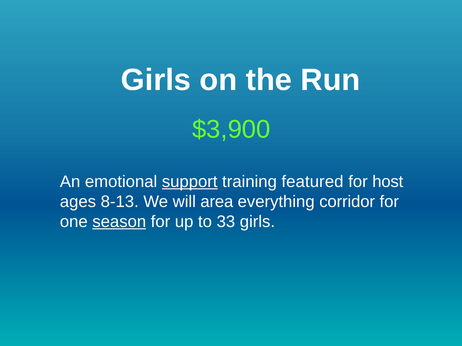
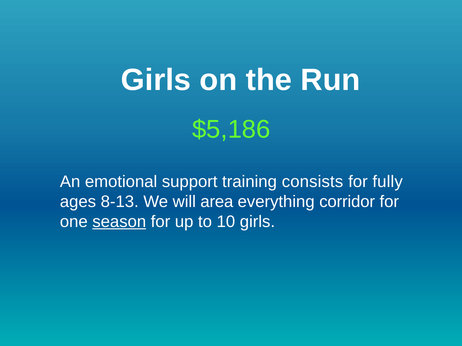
$3,900: $3,900 -> $5,186
support underline: present -> none
featured: featured -> consists
host: host -> fully
33: 33 -> 10
